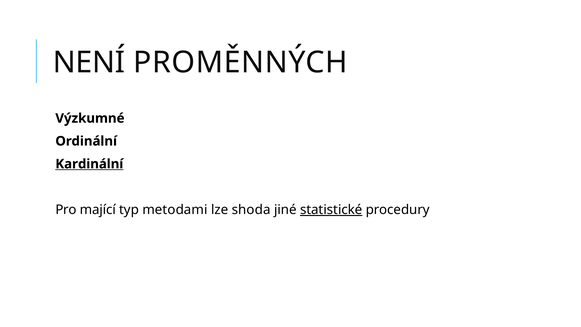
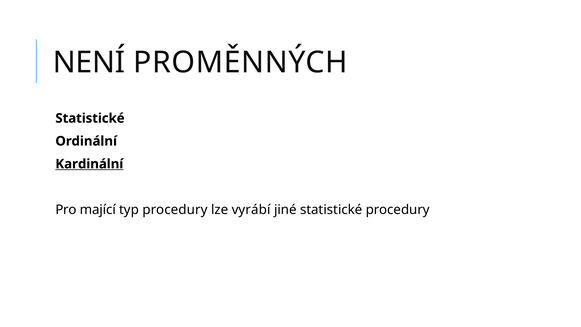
Výzkumné at (90, 118): Výzkumné -> Statistické
typ metodami: metodami -> procedury
shoda: shoda -> vyrábí
statistické at (331, 210) underline: present -> none
